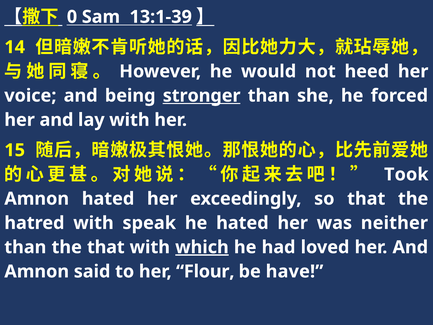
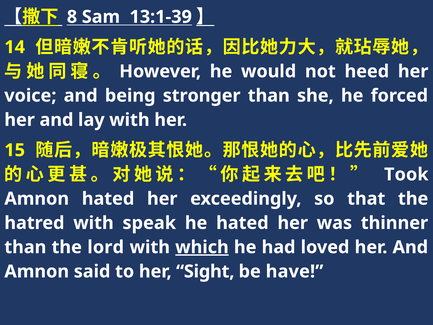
0: 0 -> 8
stronger underline: present -> none
neither: neither -> thinner
the that: that -> lord
Flour: Flour -> Sight
